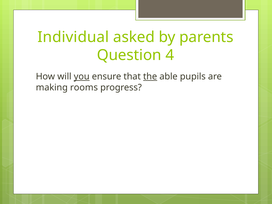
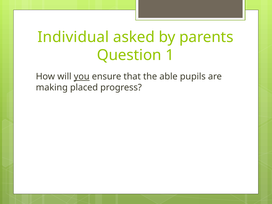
4: 4 -> 1
the underline: present -> none
rooms: rooms -> placed
